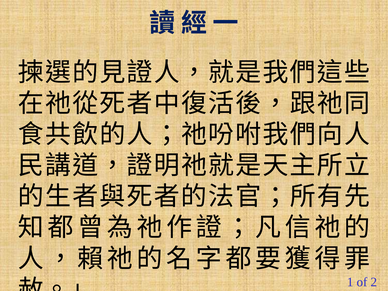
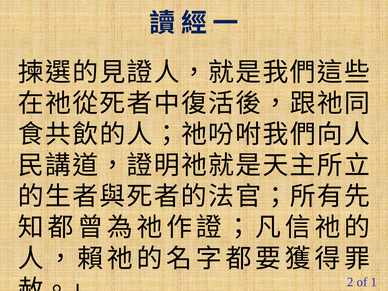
1: 1 -> 2
2: 2 -> 1
